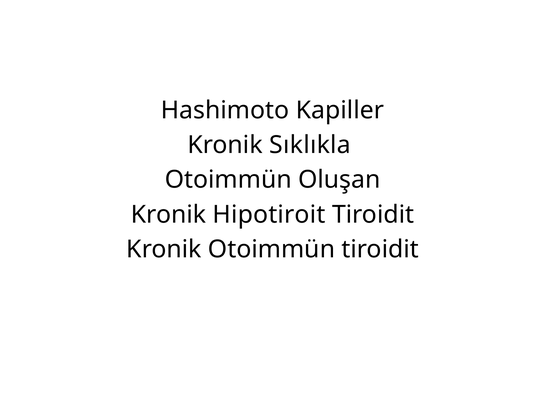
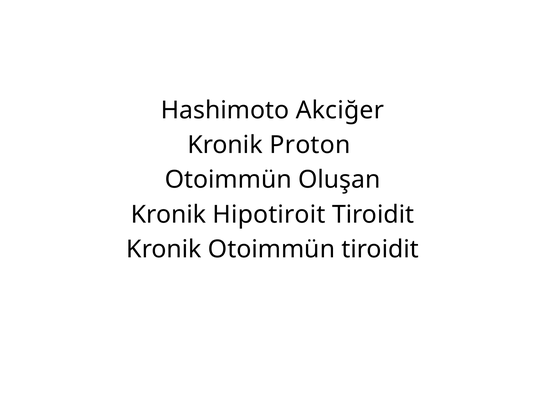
Kapiller: Kapiller -> Akciğer
Sıklıkla: Sıklıkla -> Proton
